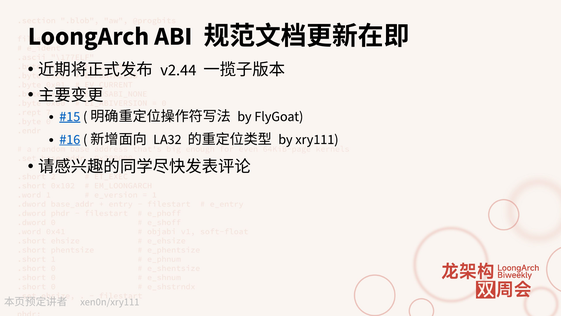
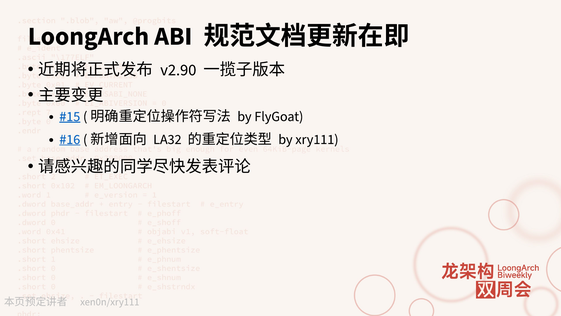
v2.44: v2.44 -> v2.90
